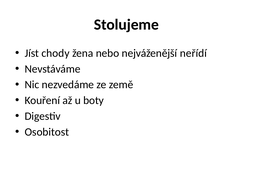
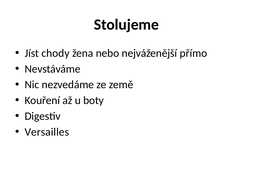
neřídí: neřídí -> přímo
Osobitost: Osobitost -> Versailles
